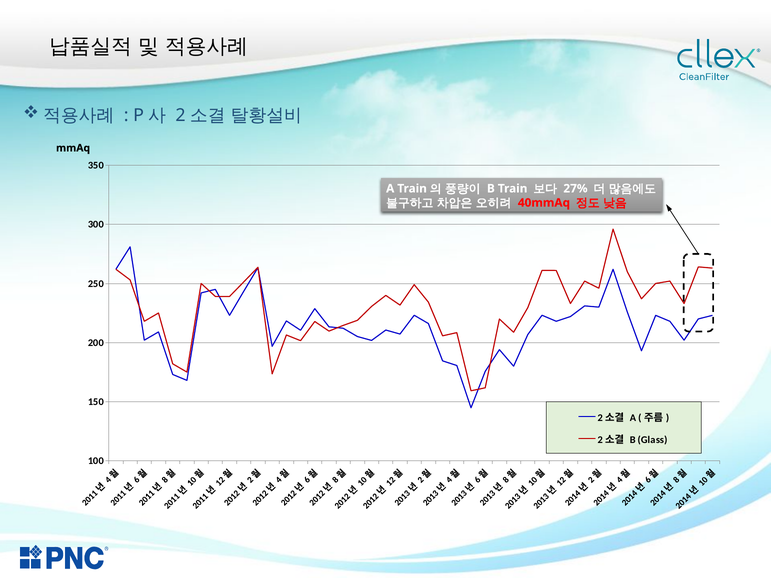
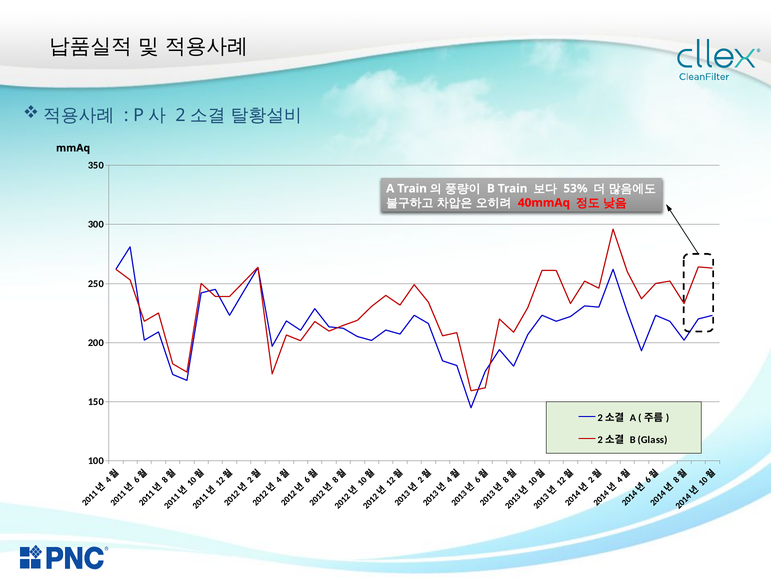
27%: 27% -> 53%
